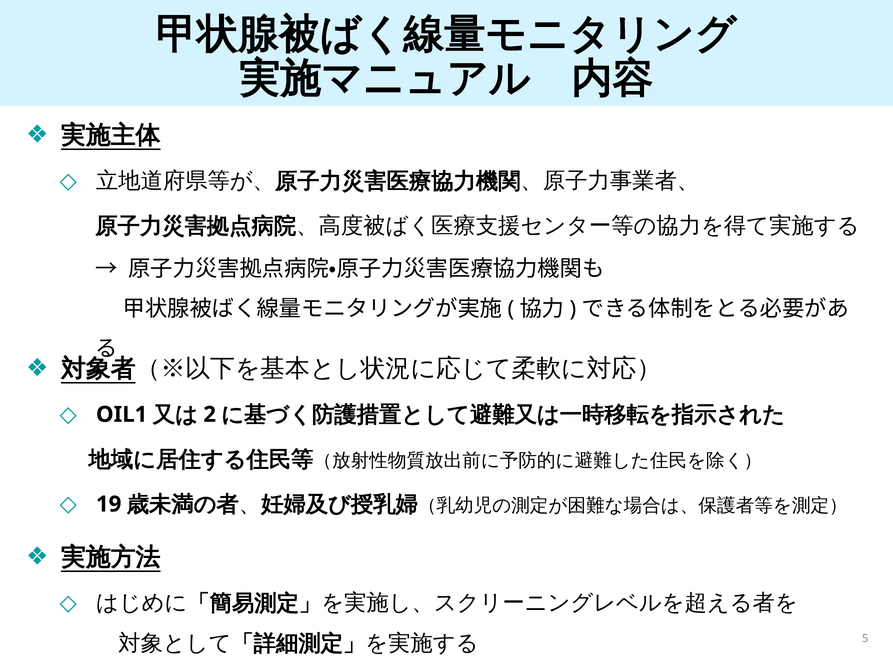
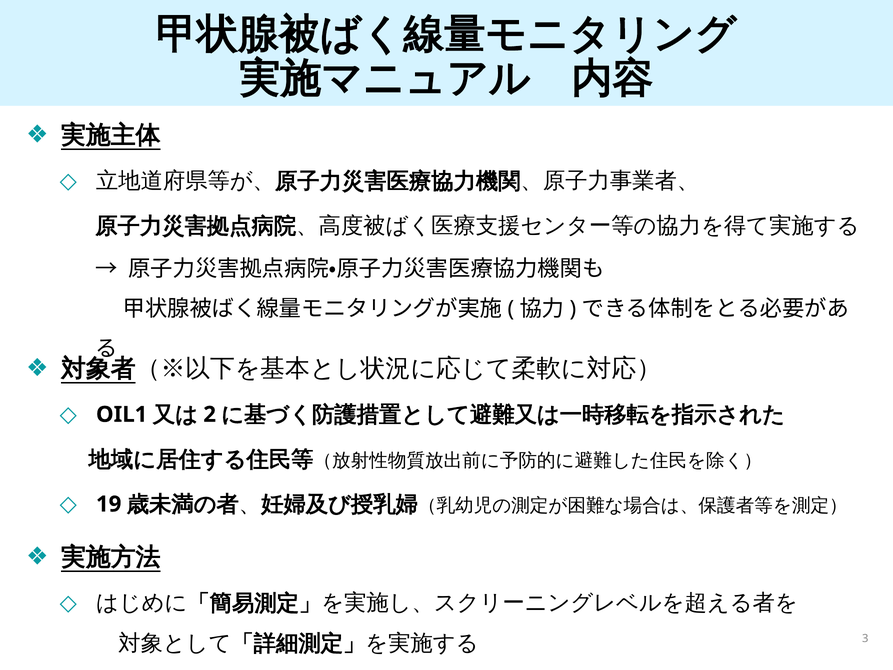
5: 5 -> 3
